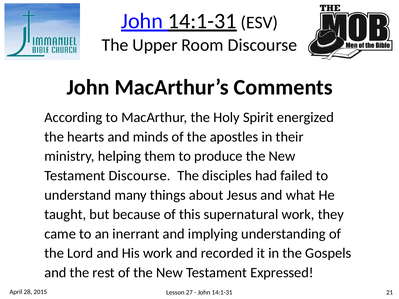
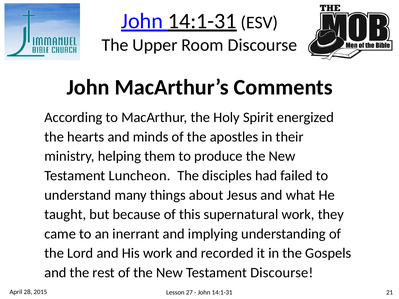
Testament Discourse: Discourse -> Luncheon
Testament Expressed: Expressed -> Discourse
